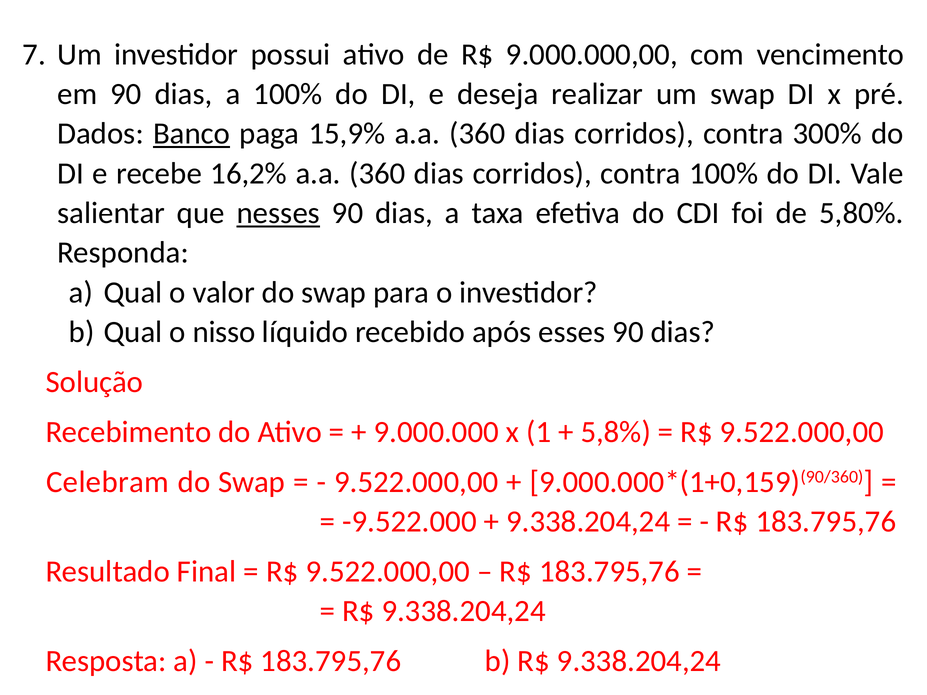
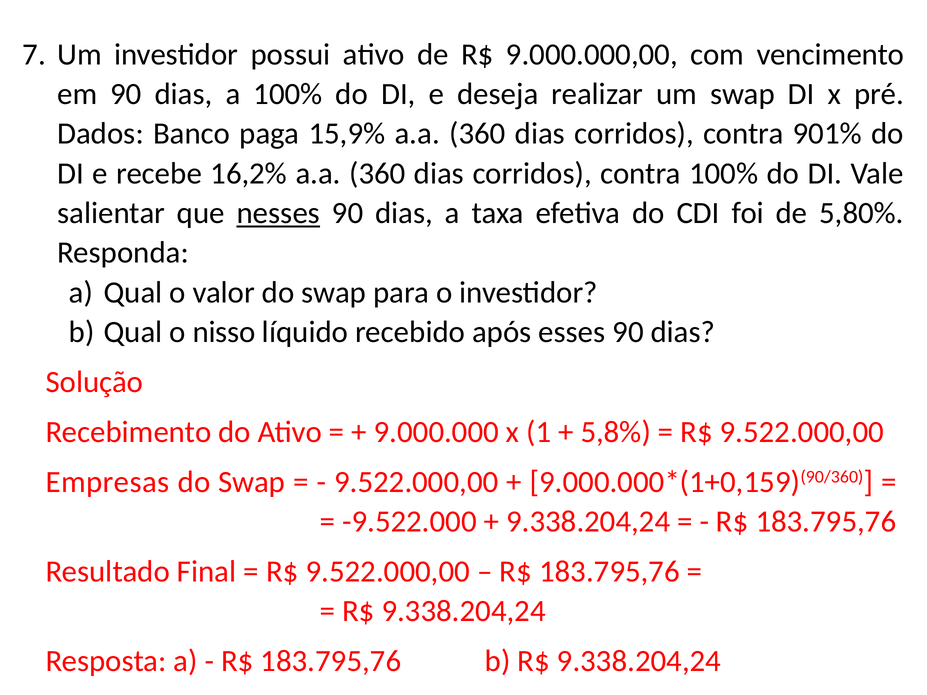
Banco underline: present -> none
300%: 300% -> 901%
Celebram: Celebram -> Empresas
